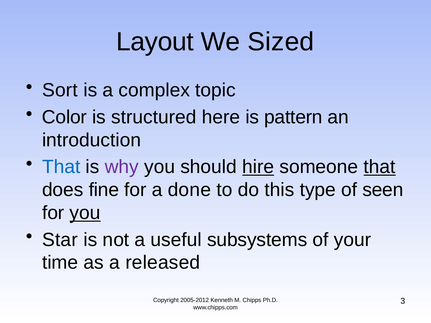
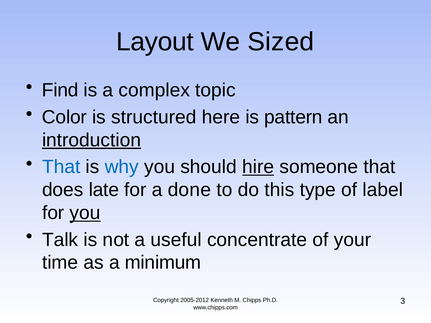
Sort: Sort -> Find
introduction underline: none -> present
why colour: purple -> blue
that at (380, 167) underline: present -> none
fine: fine -> late
seen: seen -> label
Star: Star -> Talk
subsystems: subsystems -> concentrate
released: released -> minimum
